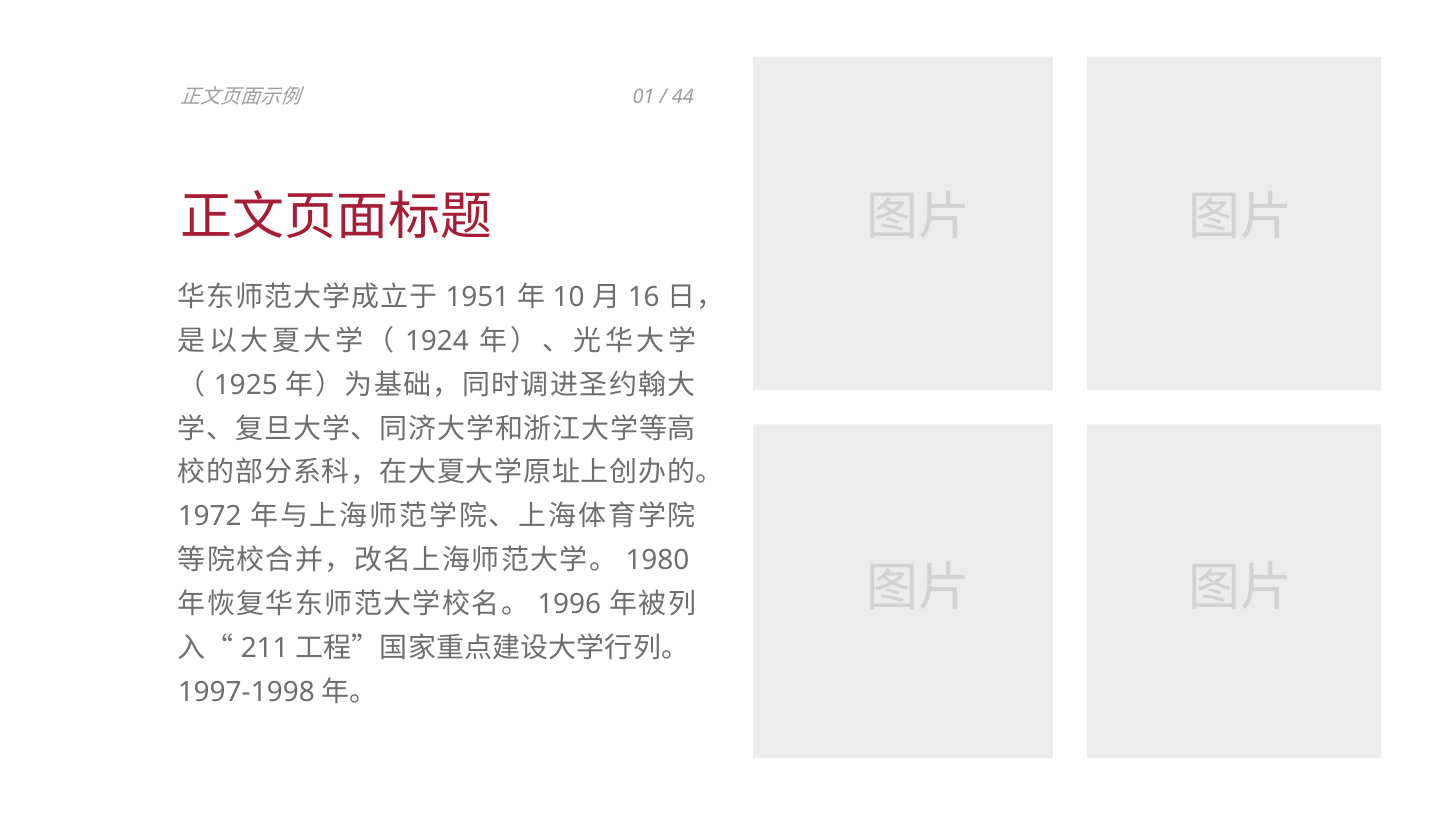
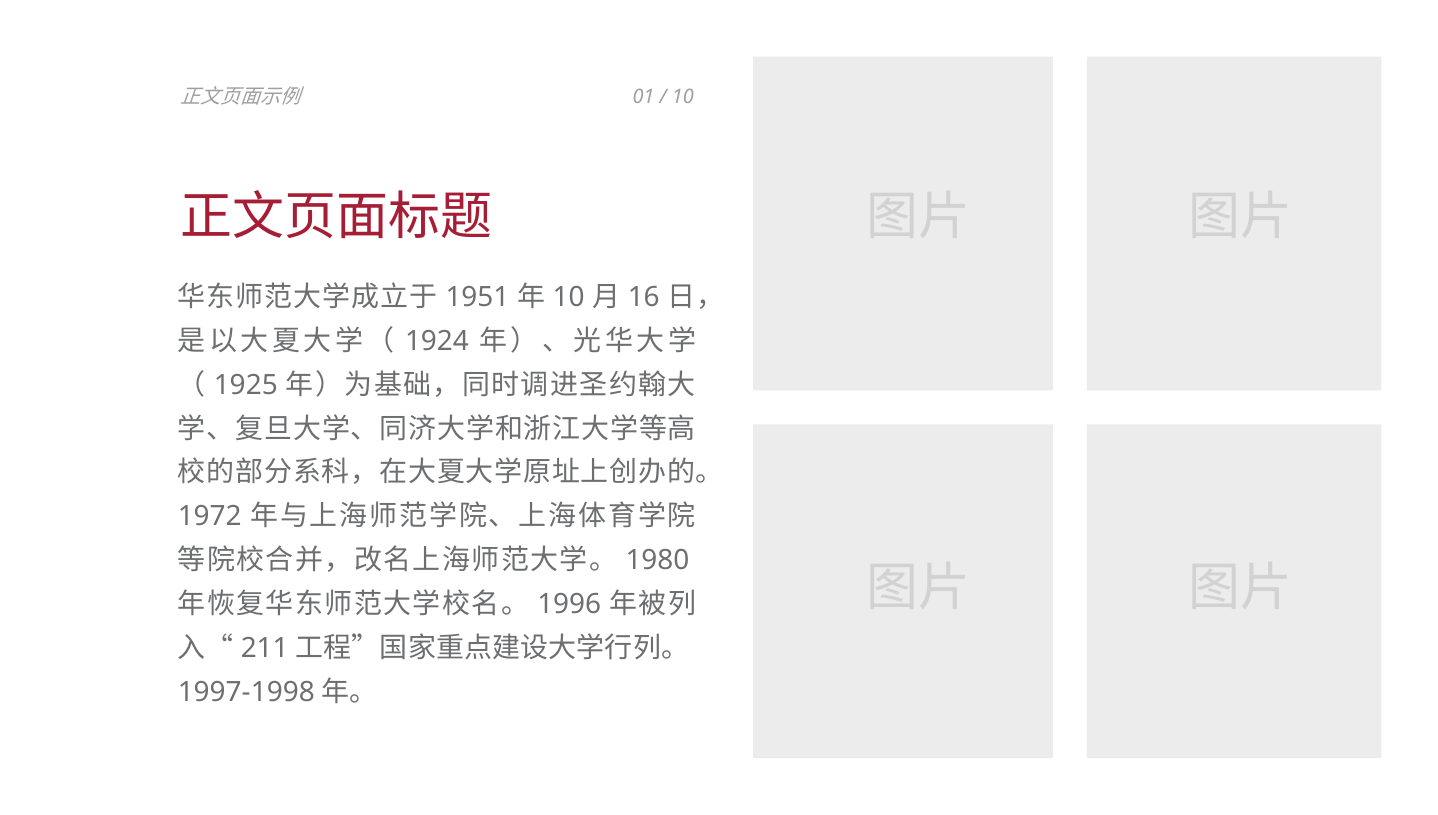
44 at (683, 97): 44 -> 10
